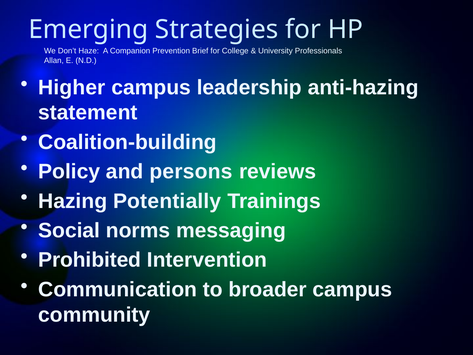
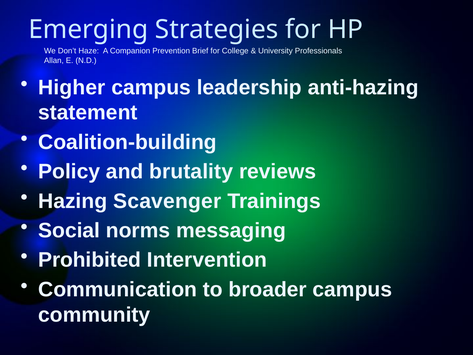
persons: persons -> brutality
Potentially: Potentially -> Scavenger
